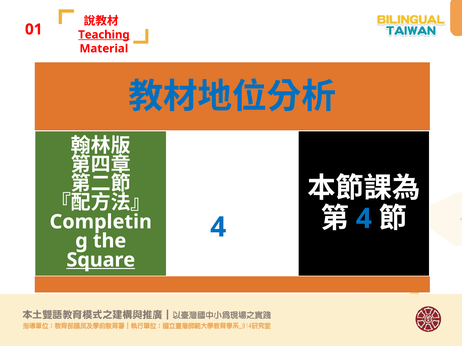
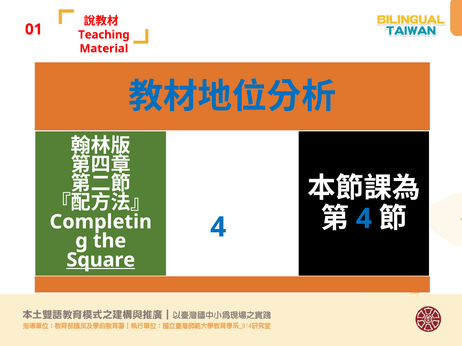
Teaching underline: present -> none
